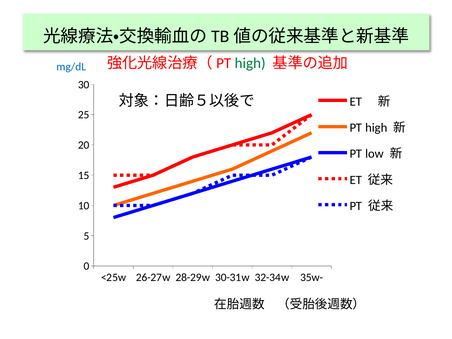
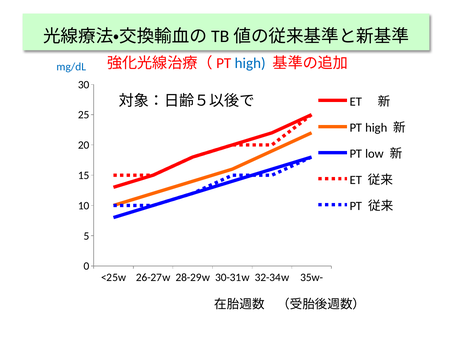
high at (250, 63) colour: green -> blue
